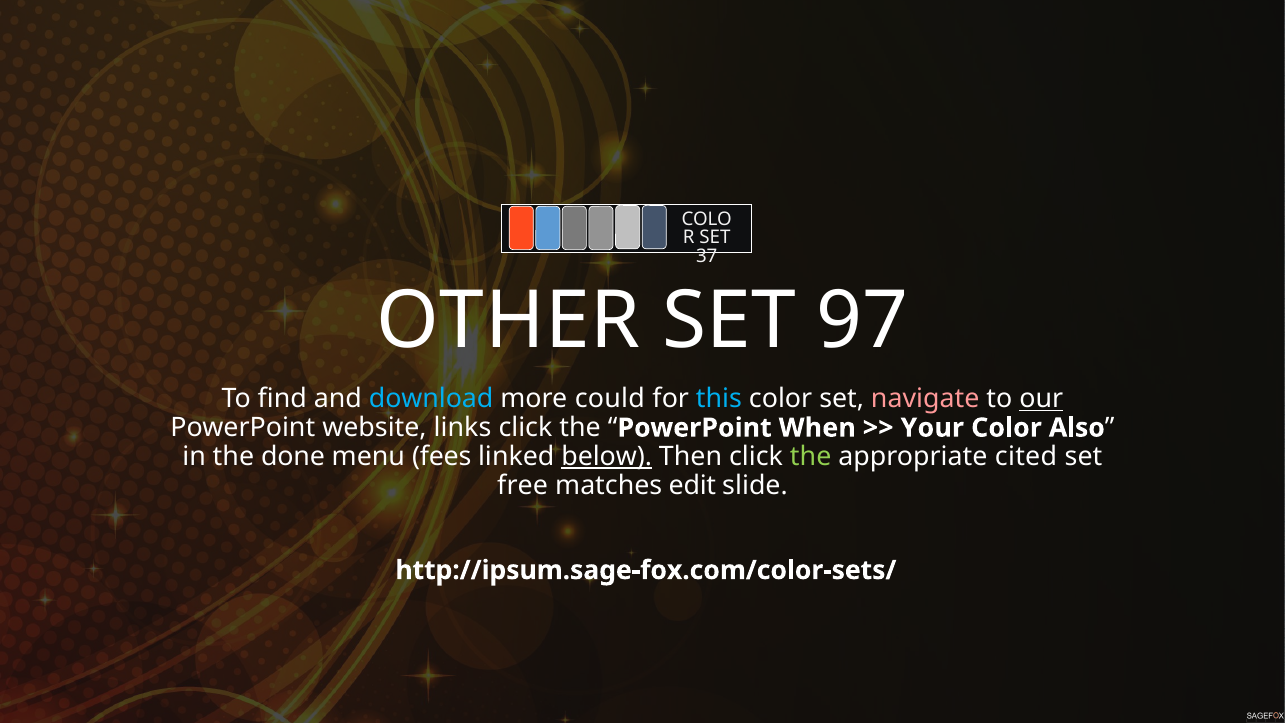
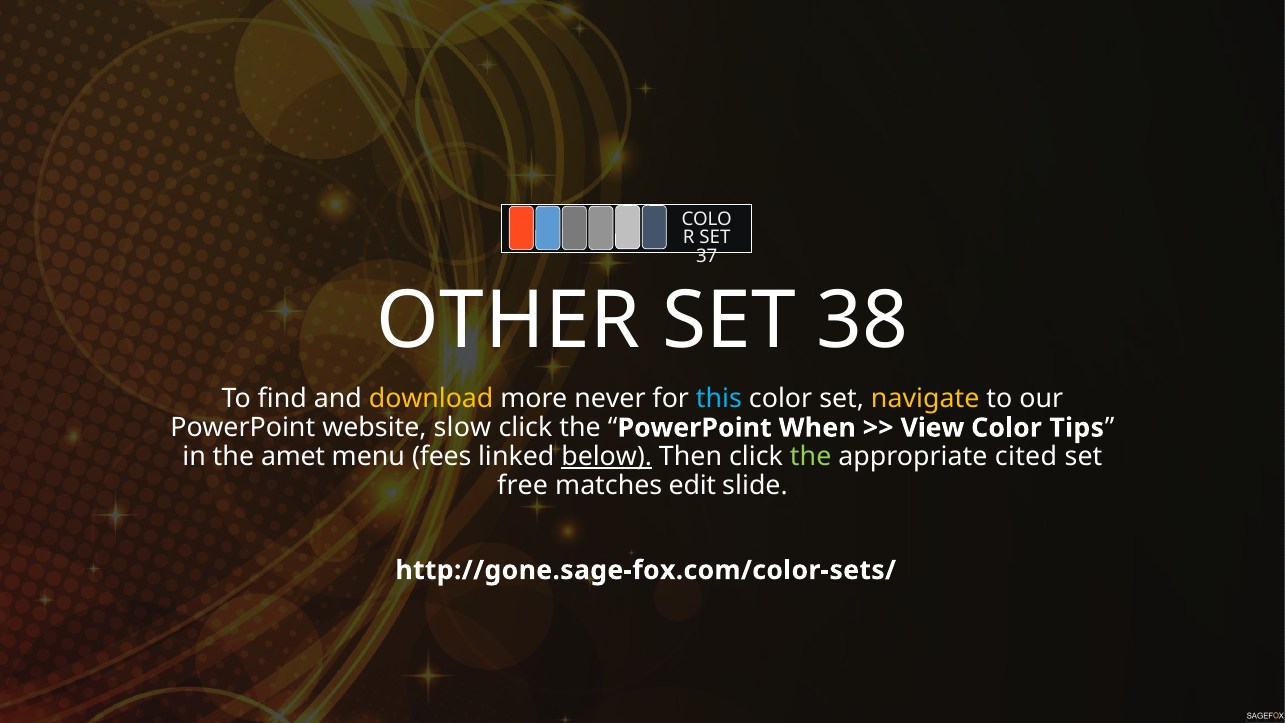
97: 97 -> 38
download colour: light blue -> yellow
could: could -> never
navigate colour: pink -> yellow
our underline: present -> none
links: links -> slow
Your: Your -> View
Also: Also -> Tips
done: done -> amet
http://ipsum.sage-fox.com/color-sets/: http://ipsum.sage-fox.com/color-sets/ -> http://gone.sage-fox.com/color-sets/
